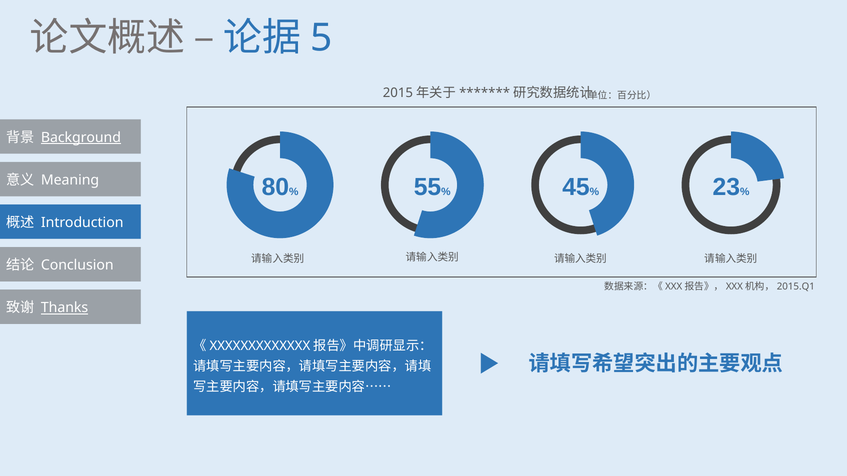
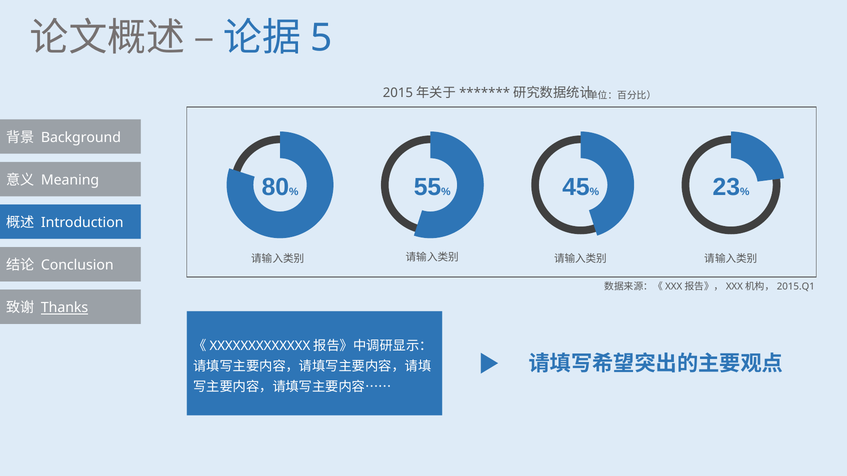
Background underline: present -> none
